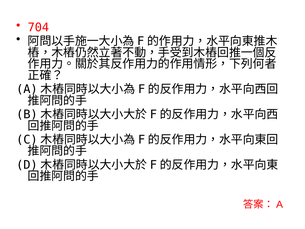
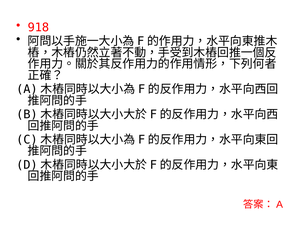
704: 704 -> 918
